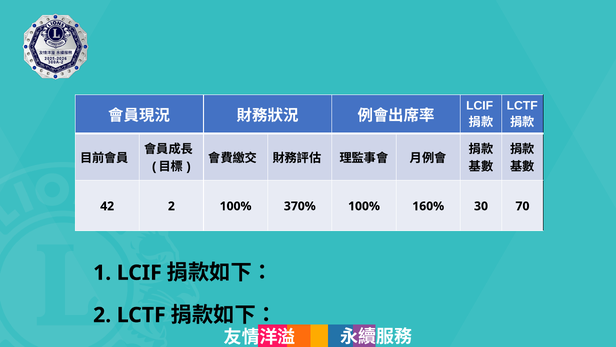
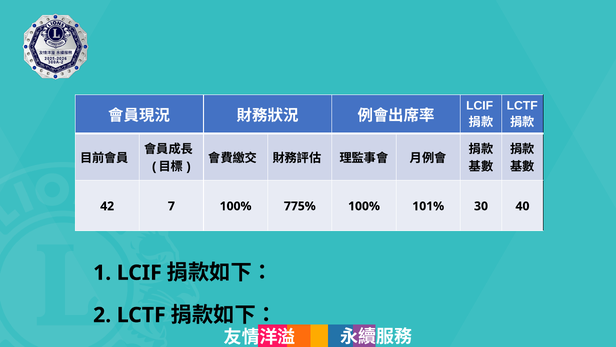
42 2: 2 -> 7
370%: 370% -> 775%
160%: 160% -> 101%
70: 70 -> 40
